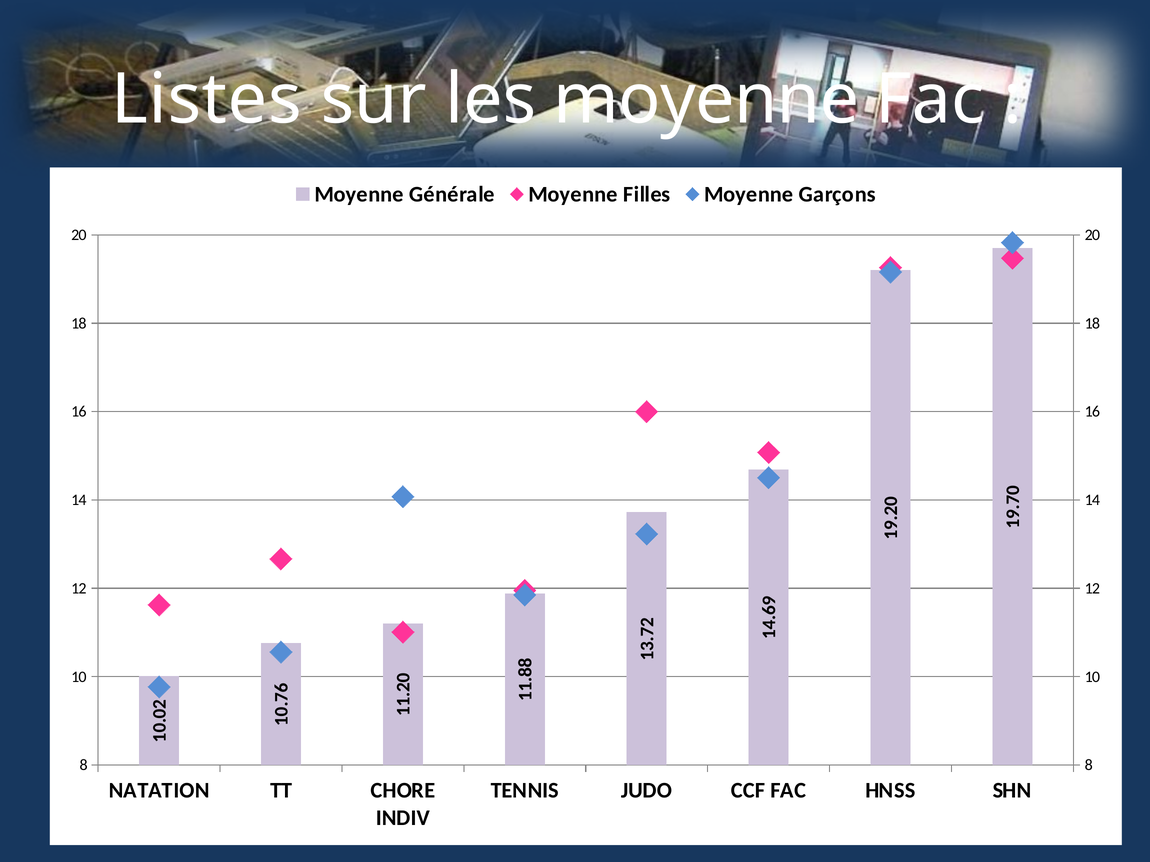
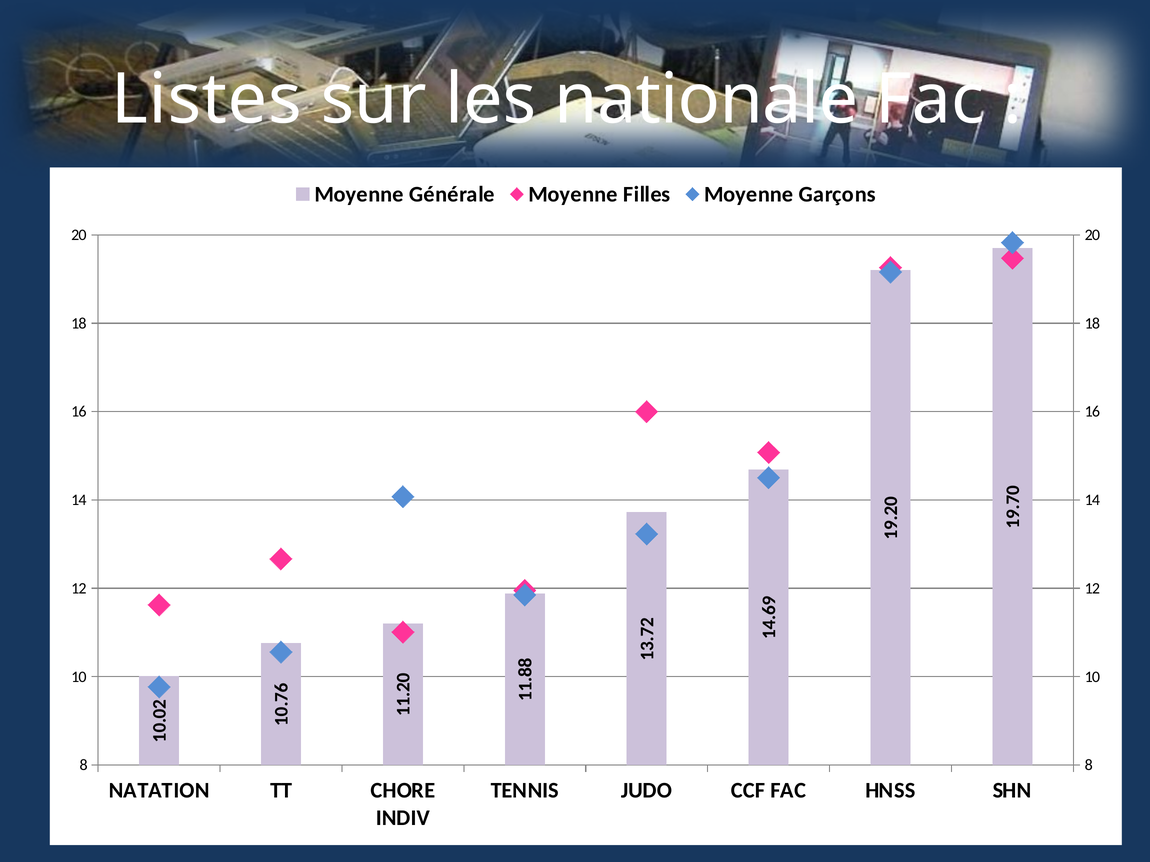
les moyenne: moyenne -> nationale
